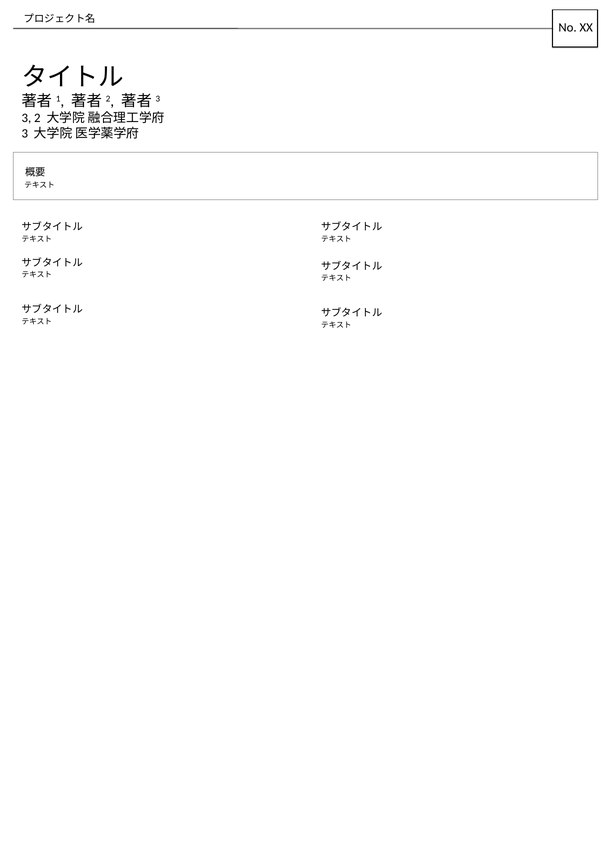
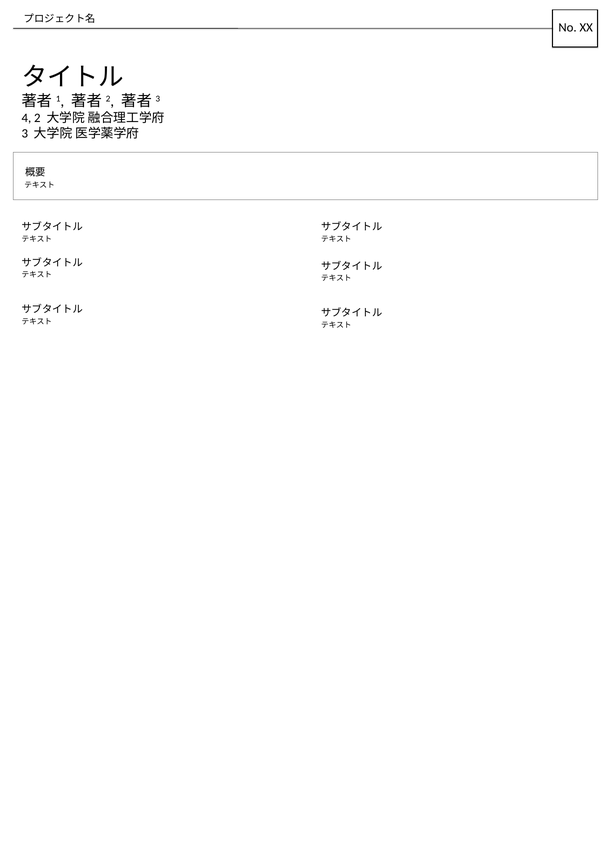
3 at (26, 118): 3 -> 4
